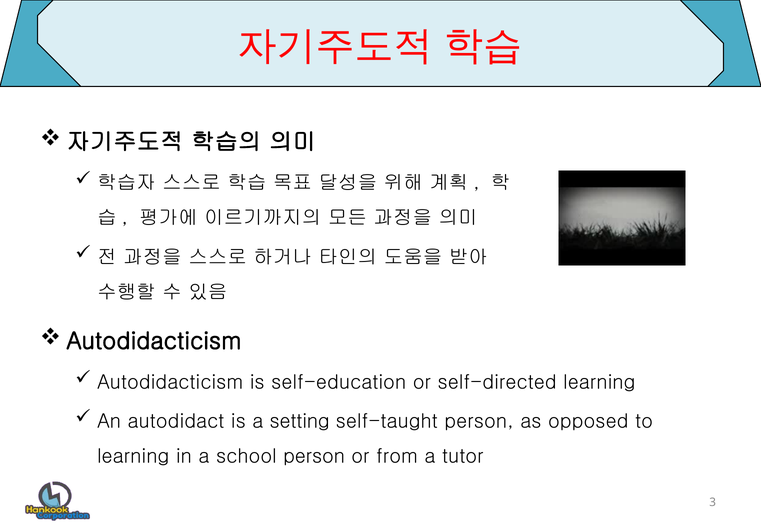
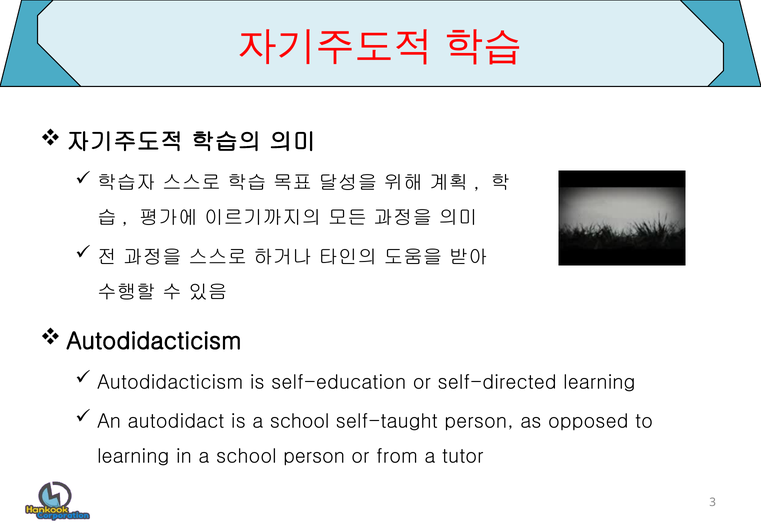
is a setting: setting -> school
